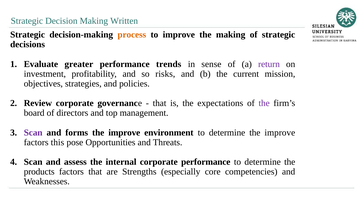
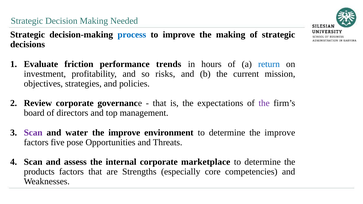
Written: Written -> Needed
process colour: orange -> blue
greater: greater -> friction
sense: sense -> hours
return colour: purple -> blue
forms: forms -> water
this: this -> five
corporate performance: performance -> marketplace
